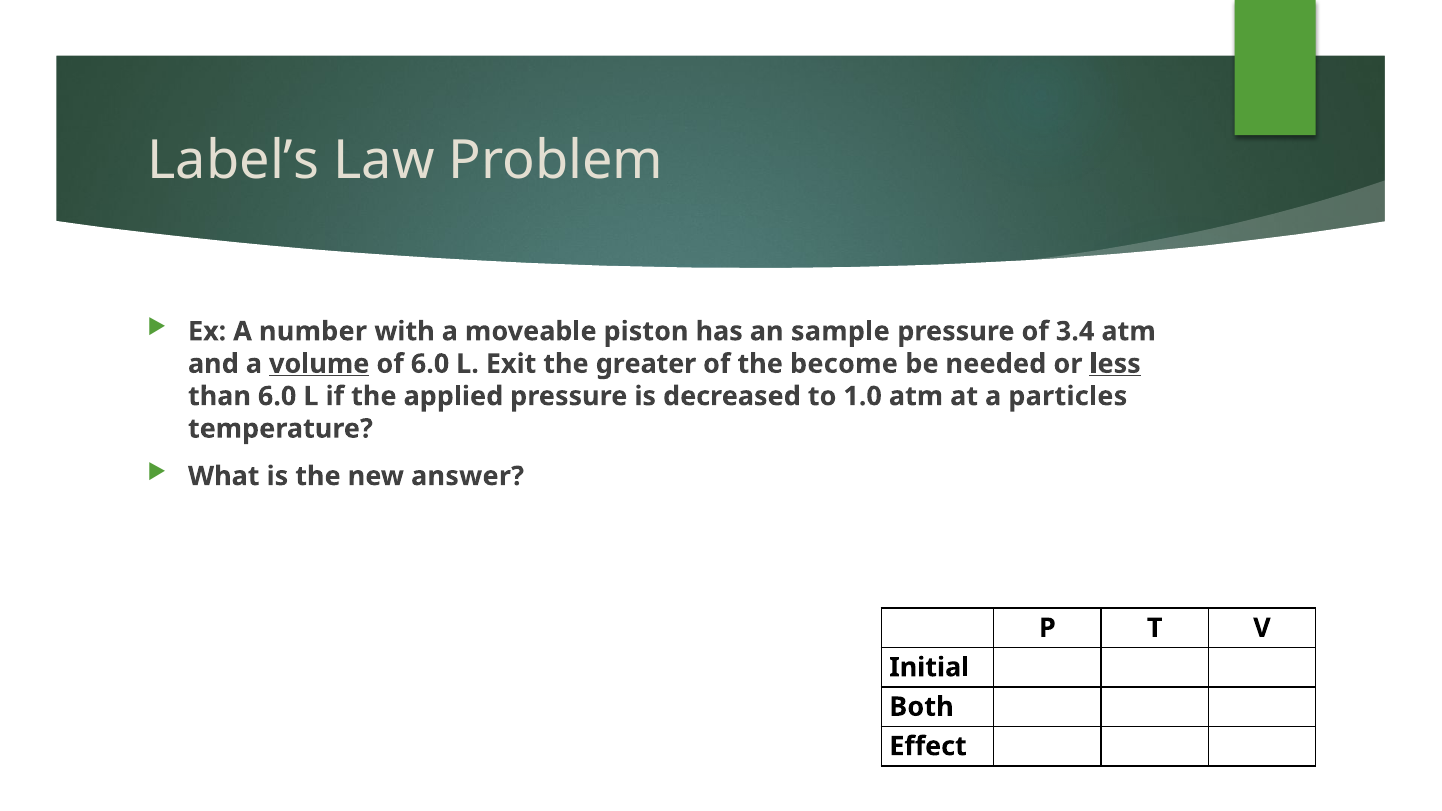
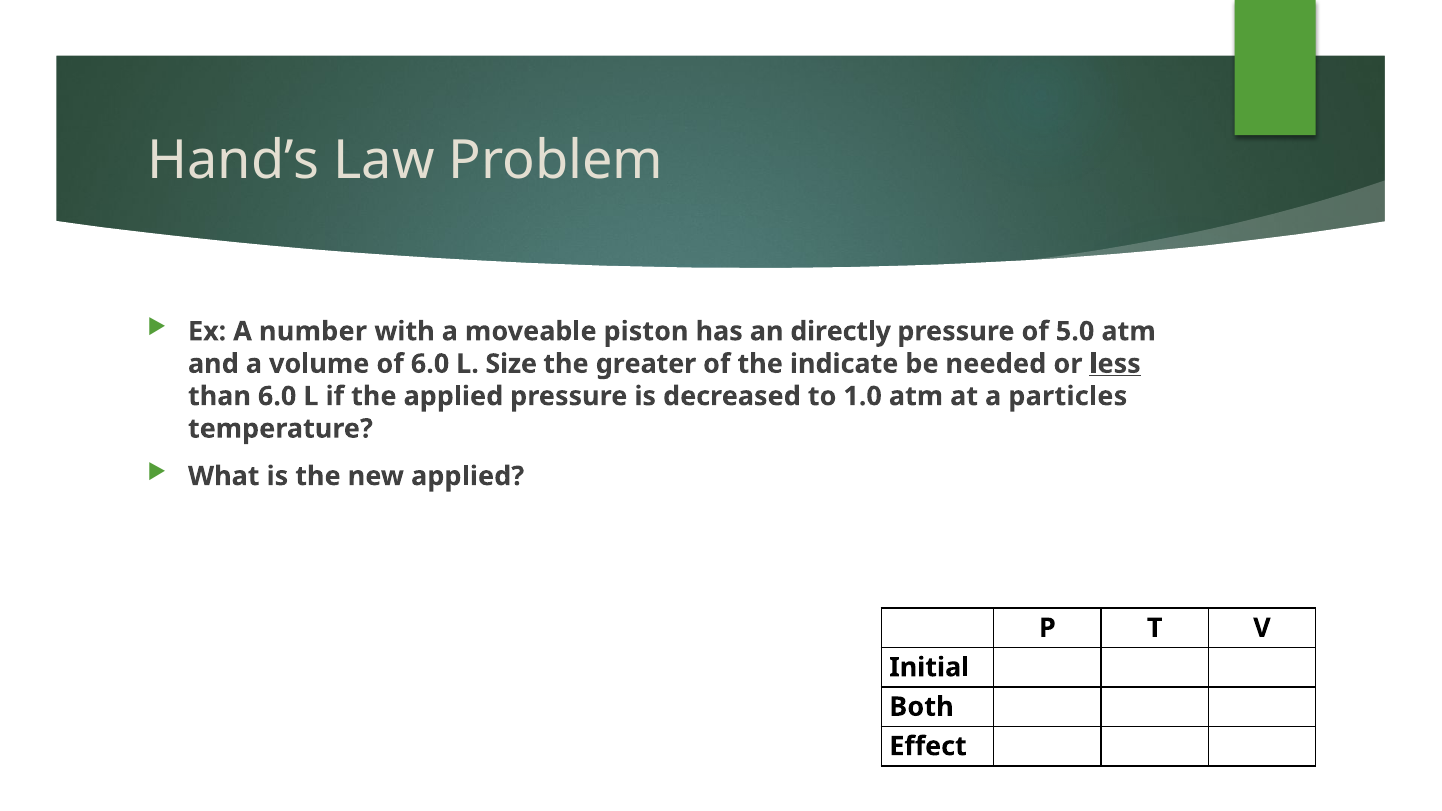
Label’s: Label’s -> Hand’s
sample: sample -> directly
3.4: 3.4 -> 5.0
volume underline: present -> none
Exit: Exit -> Size
become: become -> indicate
new answer: answer -> applied
